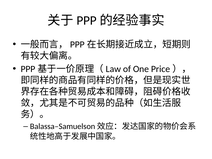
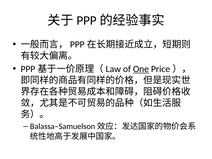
One underline: none -> present
